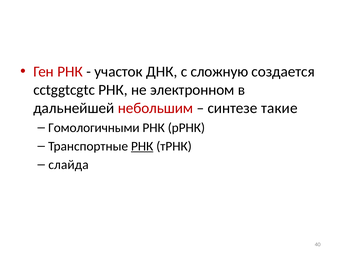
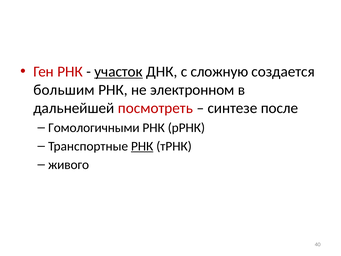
участок underline: none -> present
cctggtcgtc: cctggtcgtc -> большим
небольшим: небольшим -> посмотреть
такие: такие -> после
слайда: слайда -> живого
